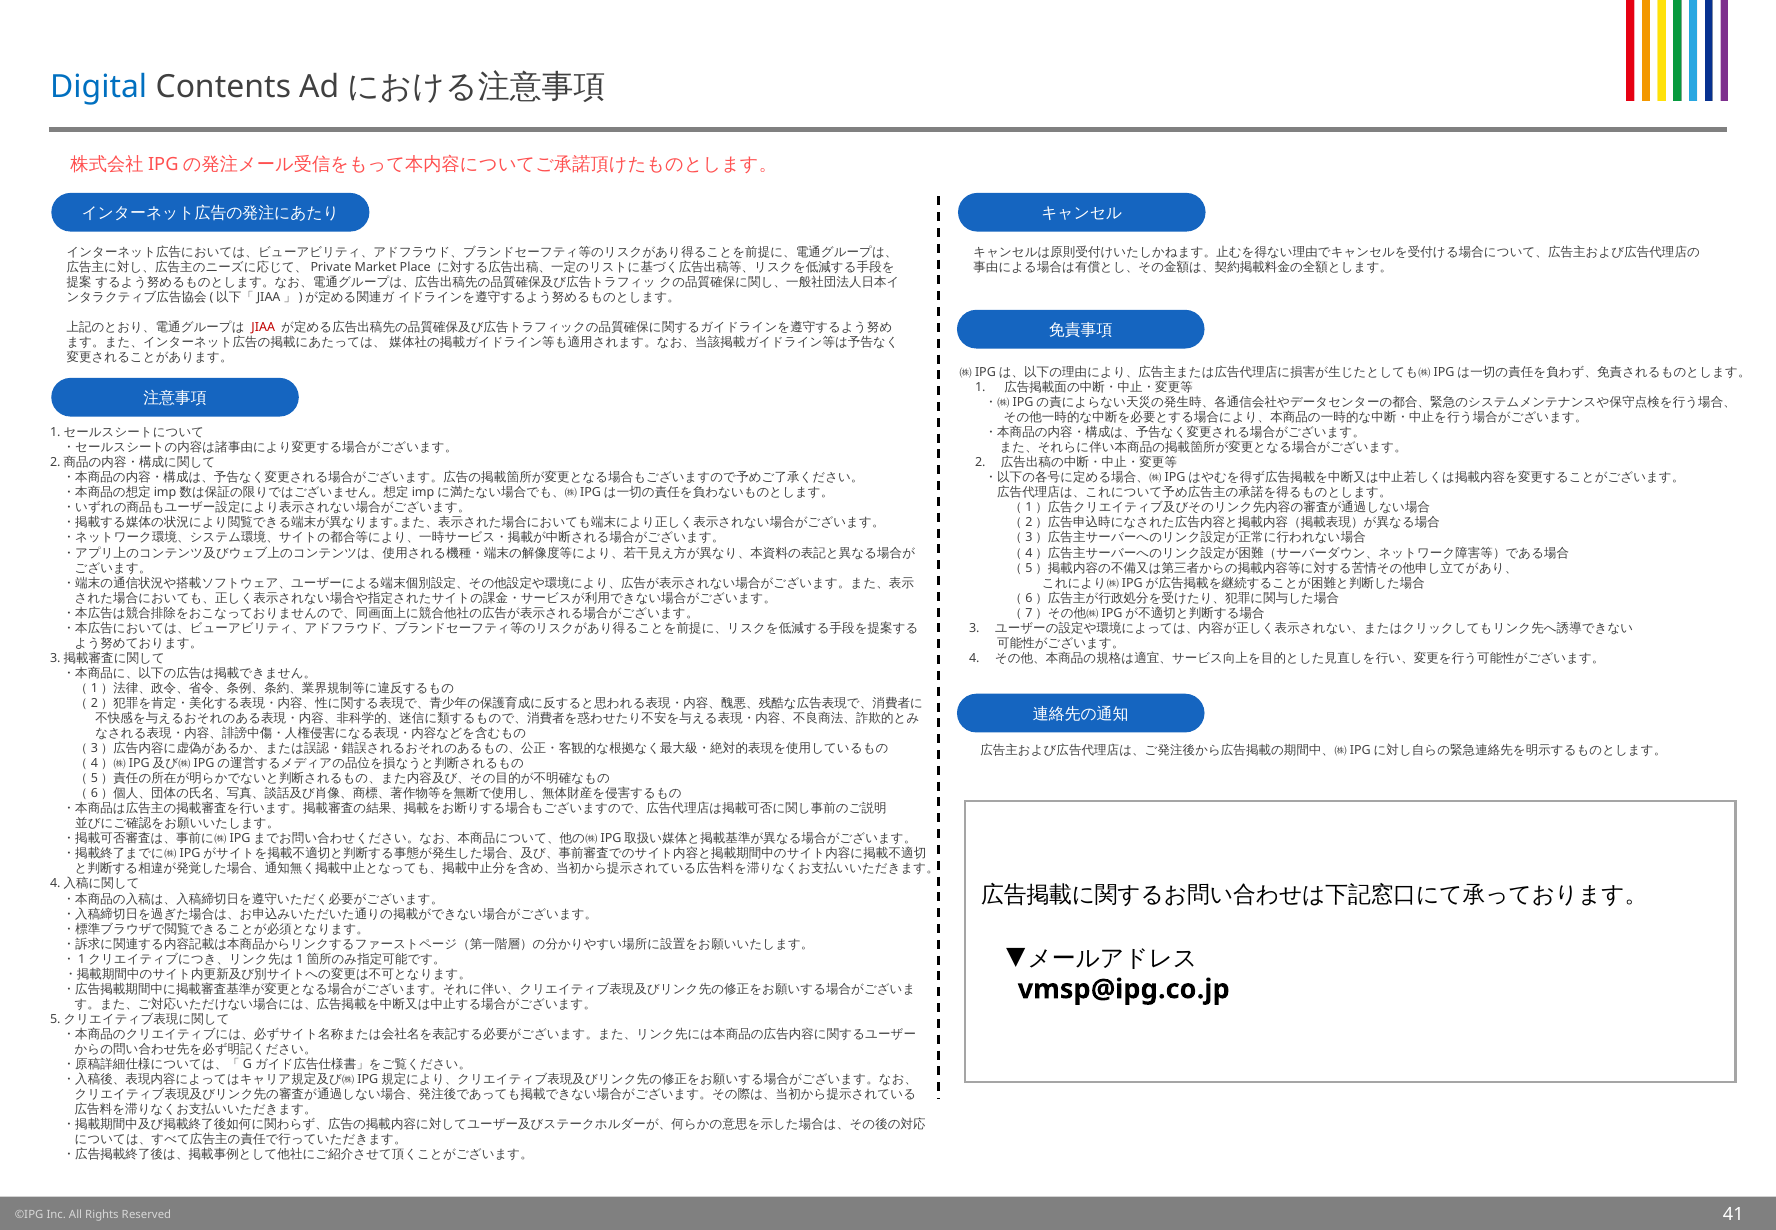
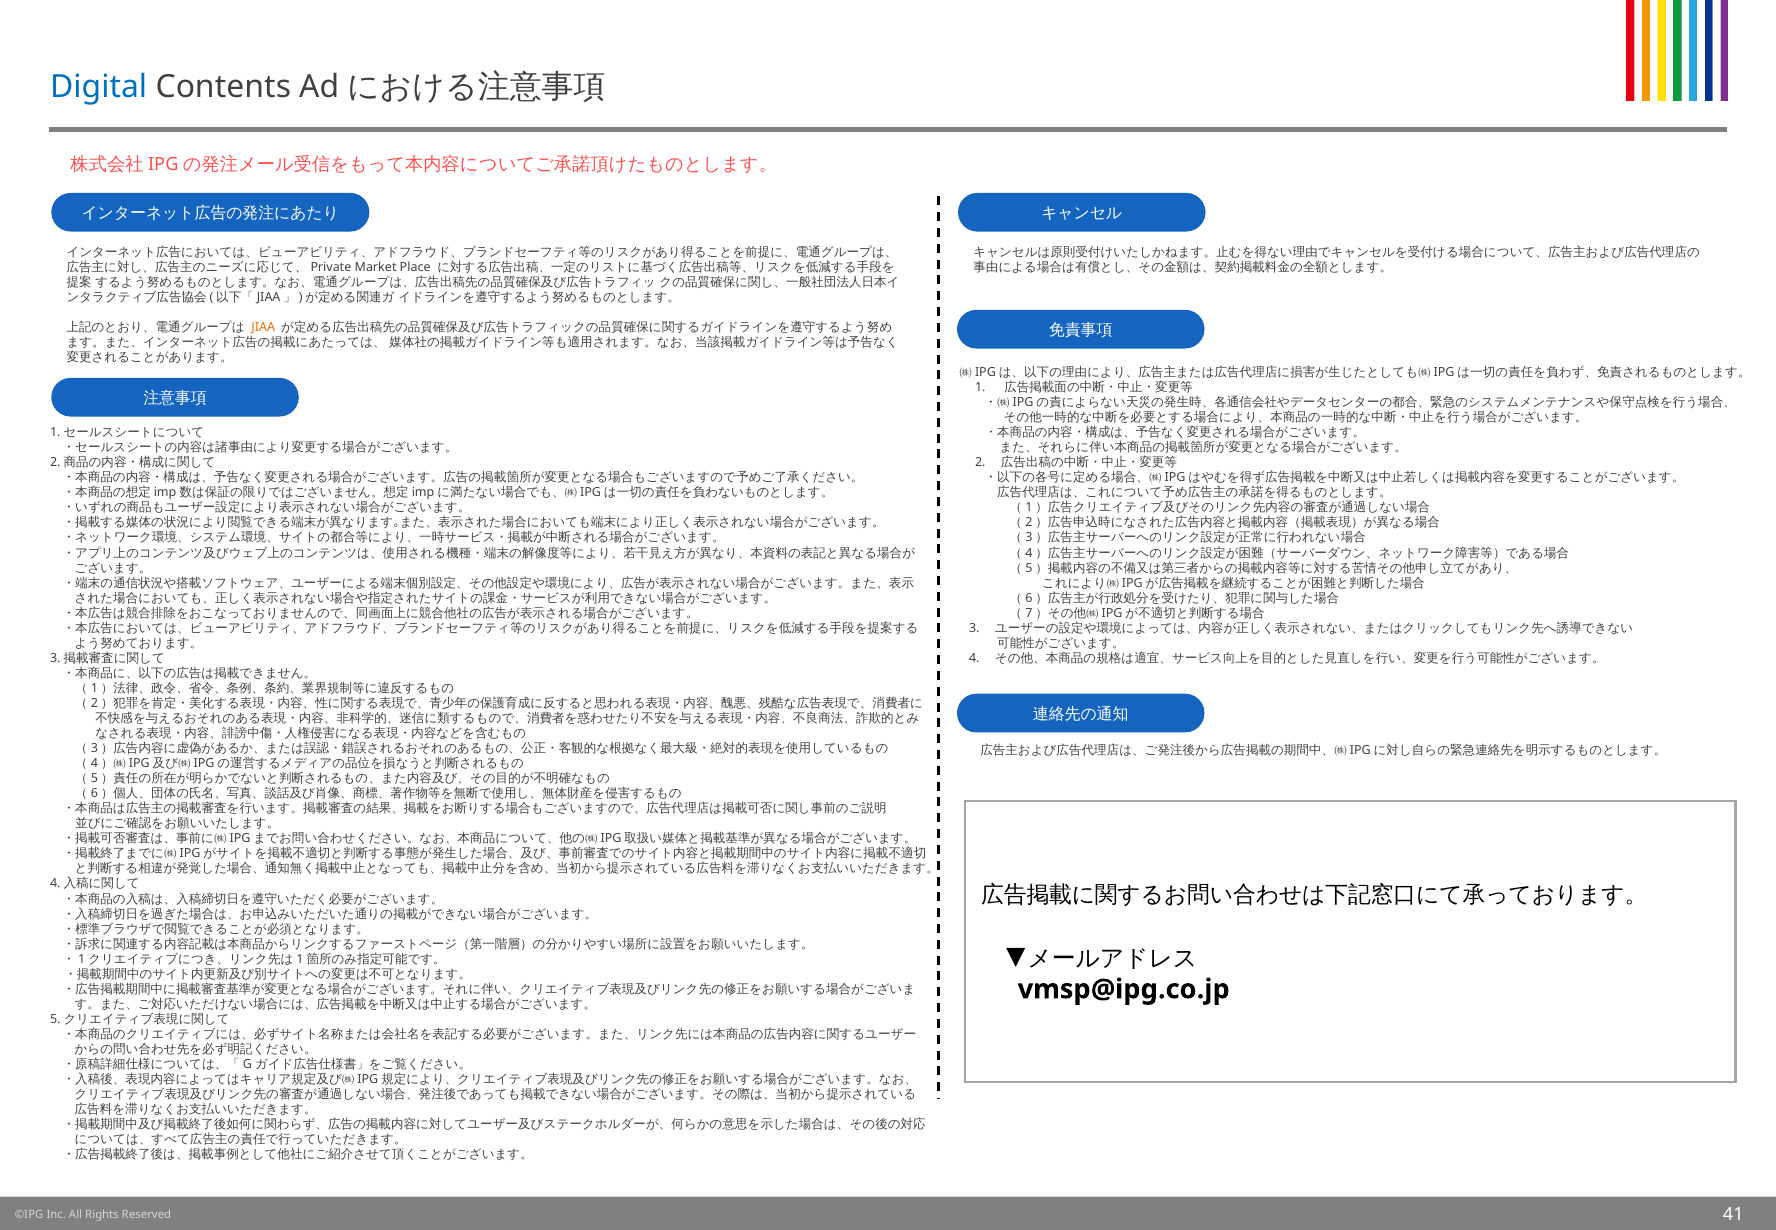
JIAA colour: red -> orange
